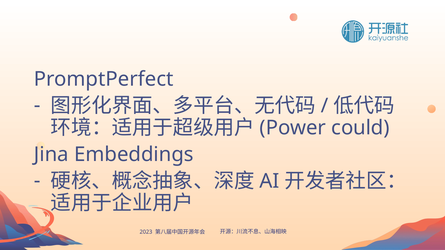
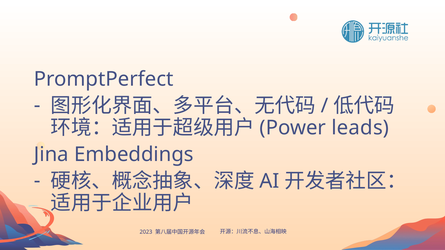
could: could -> leads
